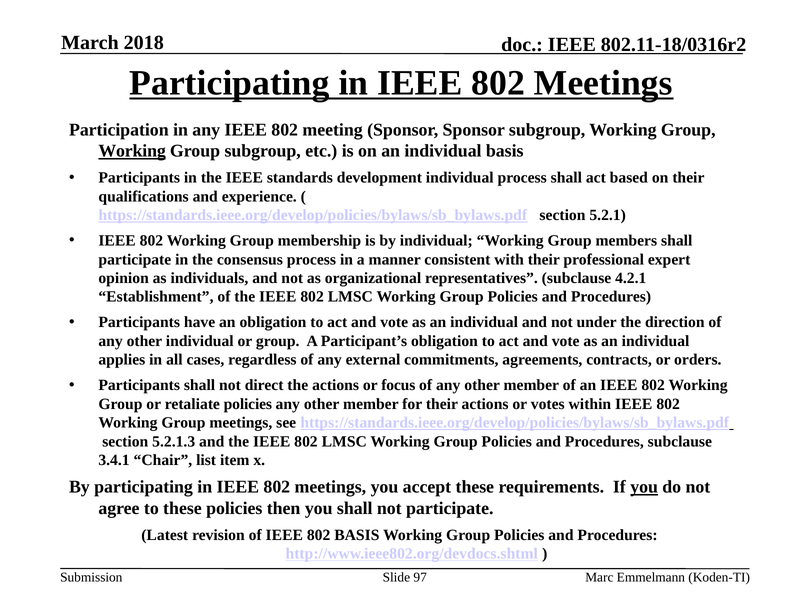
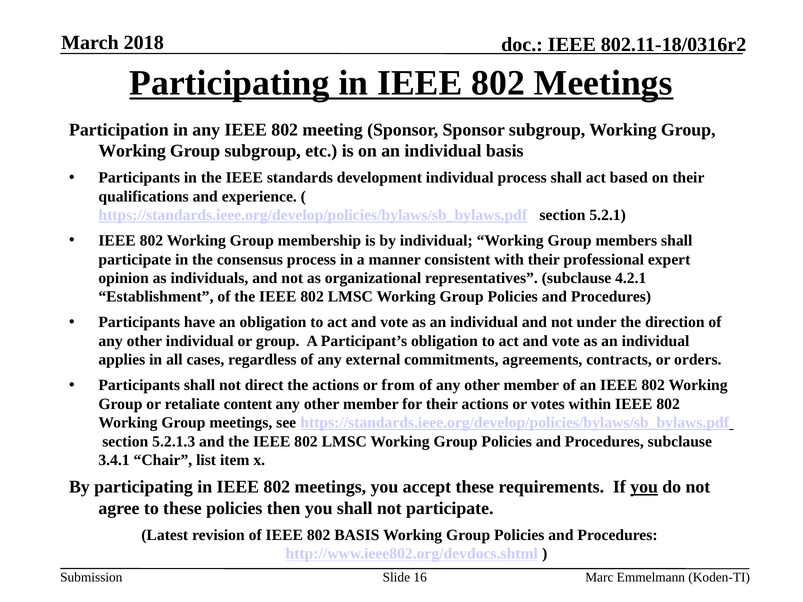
Working at (132, 151) underline: present -> none
focus: focus -> from
retaliate policies: policies -> content
97: 97 -> 16
